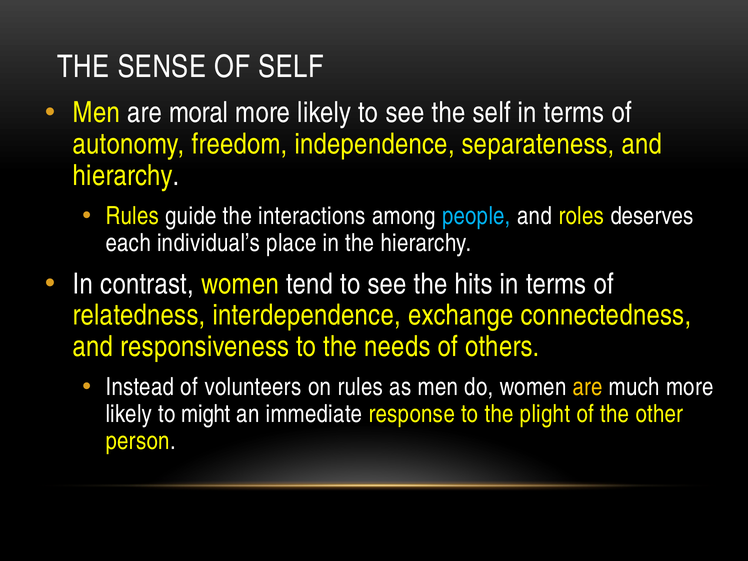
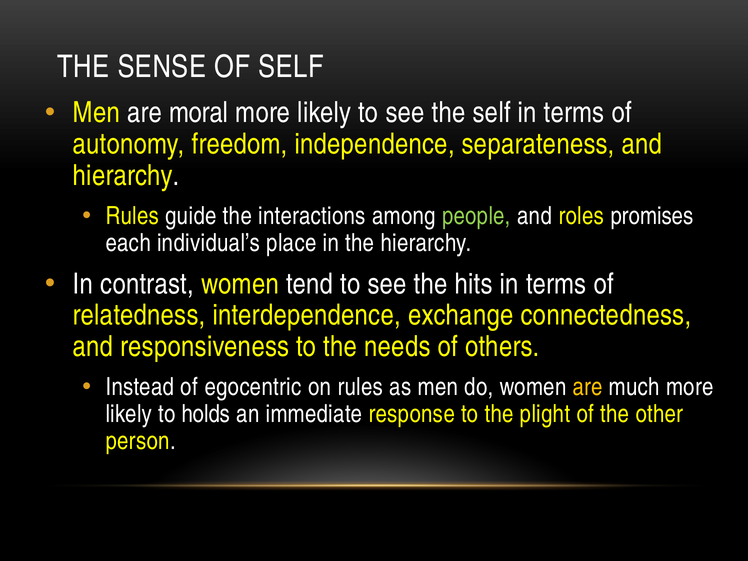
people colour: light blue -> light green
deserves: deserves -> promises
volunteers: volunteers -> egocentric
might: might -> holds
